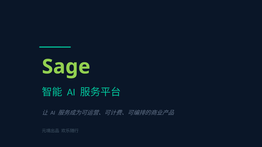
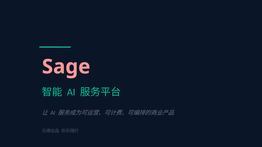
Sage colour: light green -> pink
